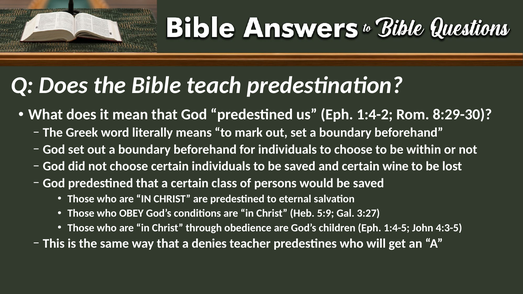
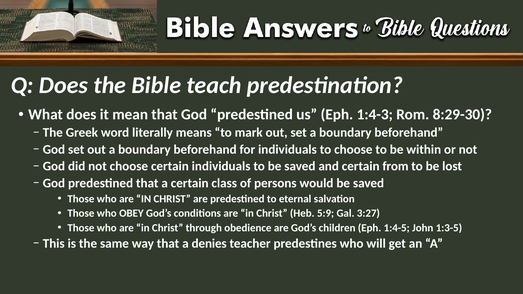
1:4-2: 1:4-2 -> 1:4-3
wine: wine -> from
4:3-5: 4:3-5 -> 1:3-5
